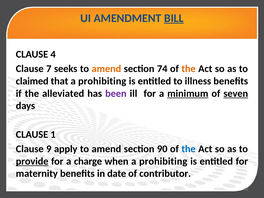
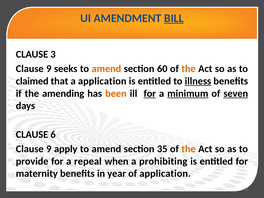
4: 4 -> 3
7 at (49, 69): 7 -> 9
74: 74 -> 60
that a prohibiting: prohibiting -> application
illness underline: none -> present
alleviated: alleviated -> amending
been colour: purple -> orange
for at (150, 93) underline: none -> present
1: 1 -> 6
90: 90 -> 35
the at (189, 149) colour: blue -> orange
provide underline: present -> none
charge: charge -> repeal
date: date -> year
of contributor: contributor -> application
